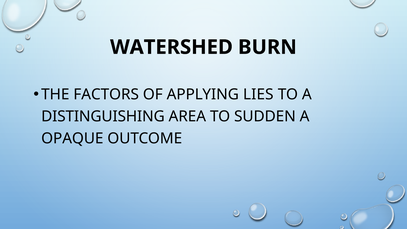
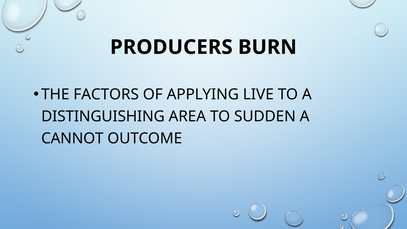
WATERSHED: WATERSHED -> PRODUCERS
LIES: LIES -> LIVE
OPAQUE: OPAQUE -> CANNOT
